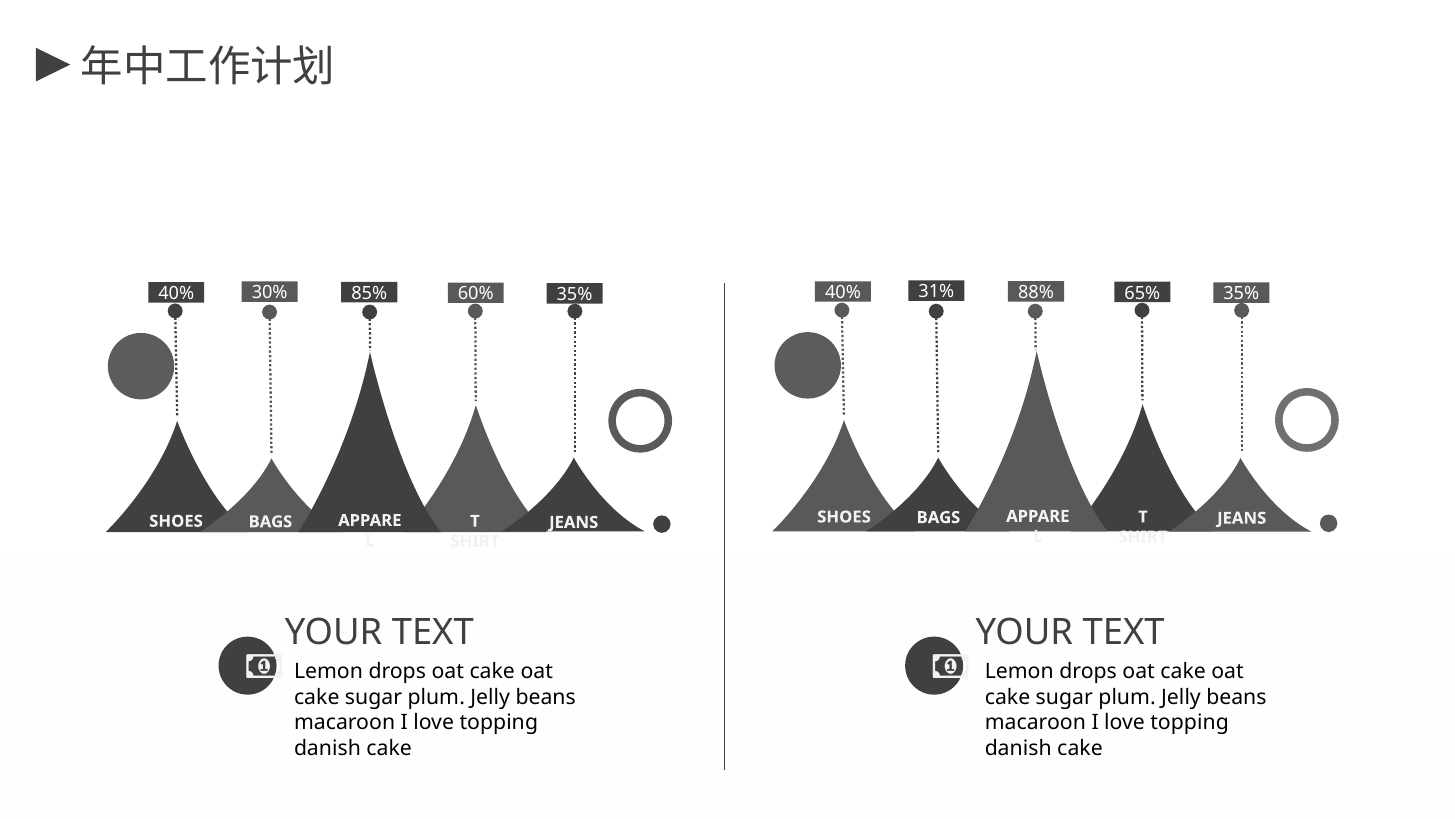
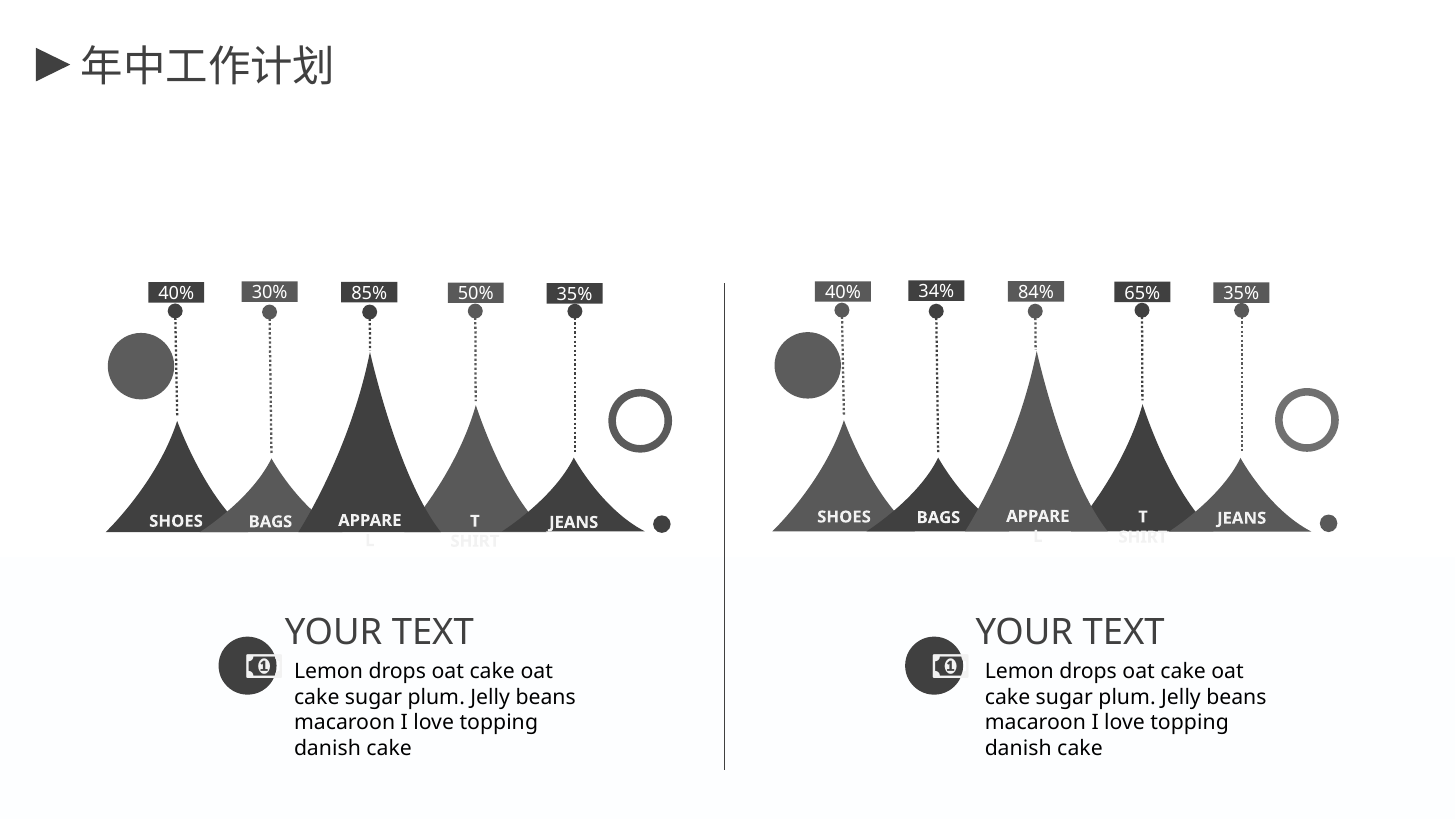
88%: 88% -> 84%
31%: 31% -> 34%
60%: 60% -> 50%
